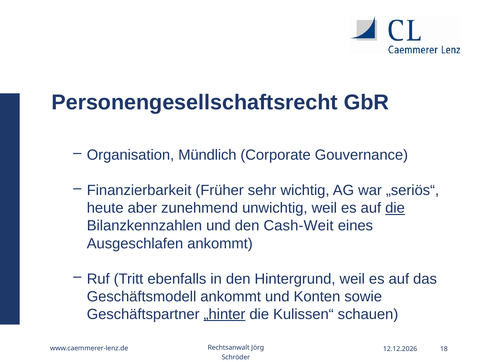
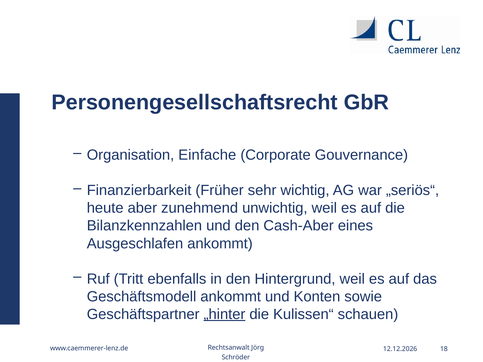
Mündlich: Mündlich -> Einfache
die at (395, 208) underline: present -> none
Cash-Weit: Cash-Weit -> Cash-Aber
